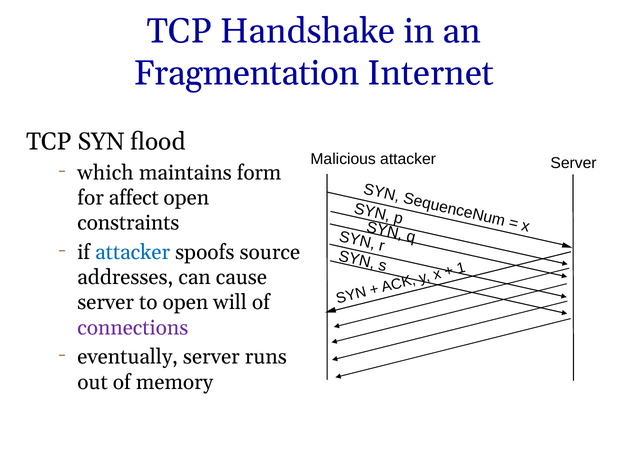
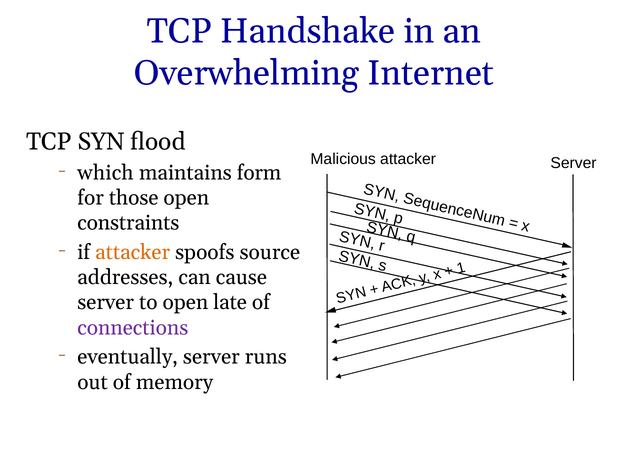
Fragmentation: Fragmentation -> Overwhelming
affect: affect -> those
attacker at (133, 252) colour: blue -> orange
will: will -> late
